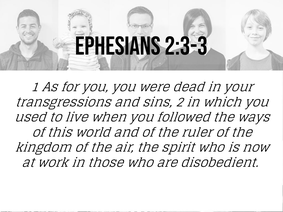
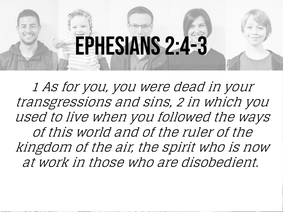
2:3-3: 2:3-3 -> 2:4-3
